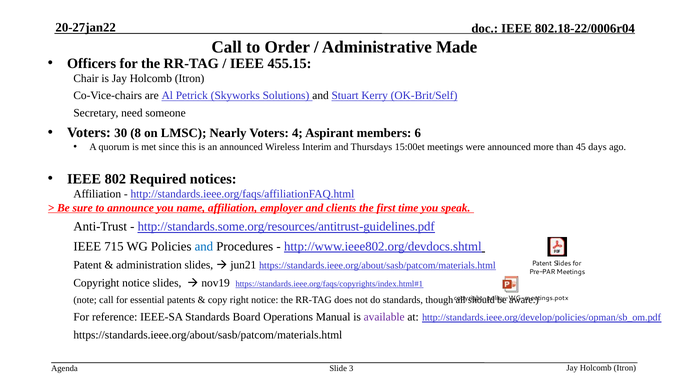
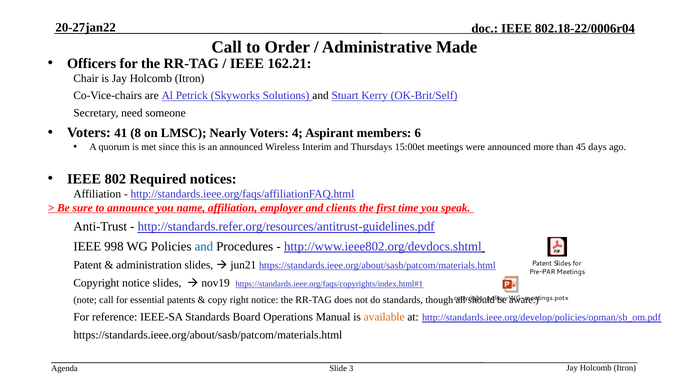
455.15: 455.15 -> 162.21
30: 30 -> 41
http://standards.some.org/resources/antitrust-guidelines.pdf: http://standards.some.org/resources/antitrust-guidelines.pdf -> http://standards.refer.org/resources/antitrust-guidelines.pdf
715: 715 -> 998
available colour: purple -> orange
